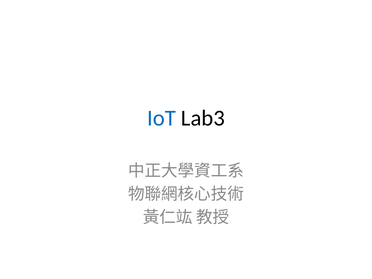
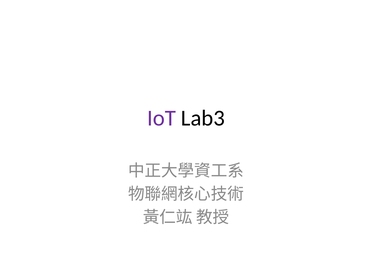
IoT colour: blue -> purple
